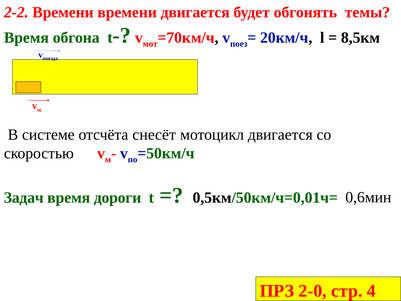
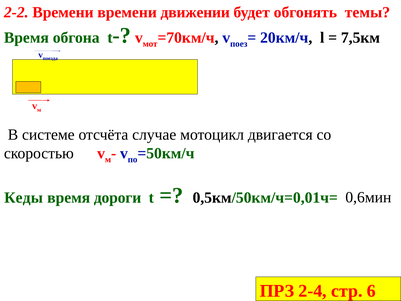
времени двигается: двигается -> движении
8,5км: 8,5км -> 7,5км
снесёт: снесёт -> случае
Задач: Задач -> Кеды
2-0: 2-0 -> 2-4
4: 4 -> 6
